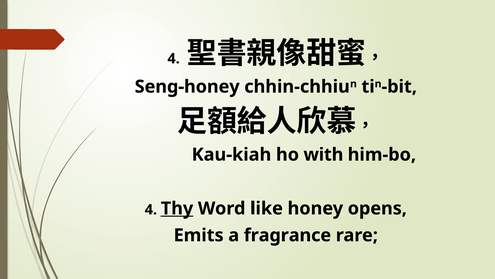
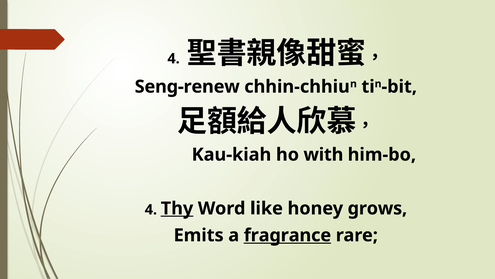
Seng-honey: Seng-honey -> Seng-renew
opens: opens -> grows
fragrance underline: none -> present
